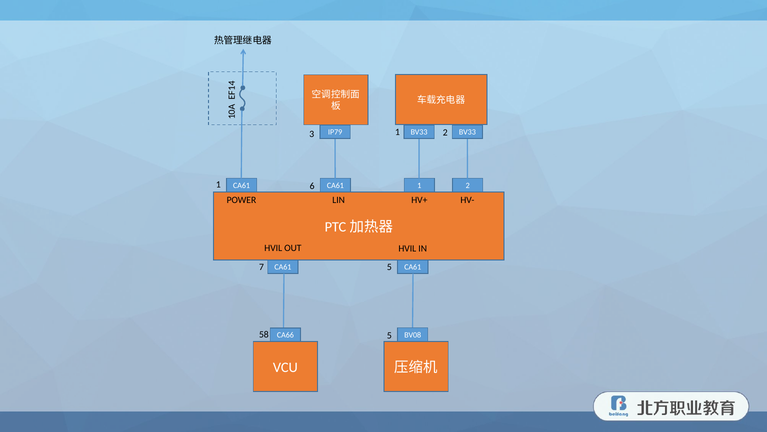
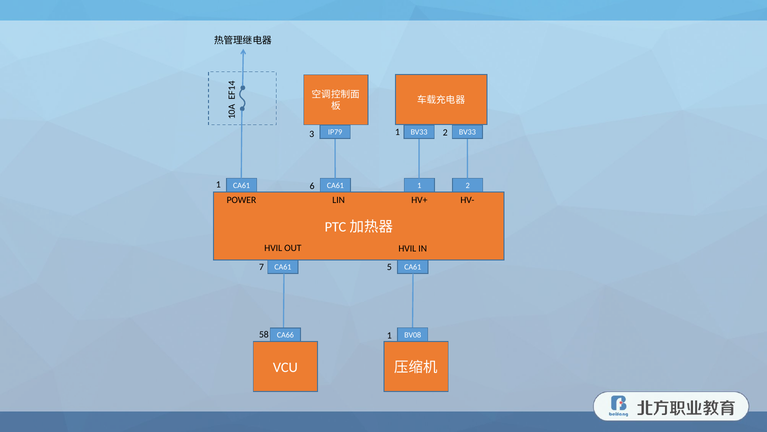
58 5: 5 -> 1
